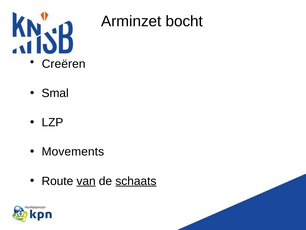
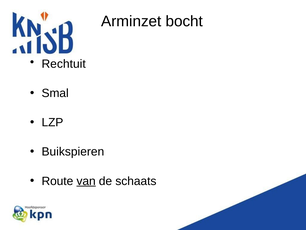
Creëren: Creëren -> Rechtuit
Movements: Movements -> Buikspieren
schaats underline: present -> none
